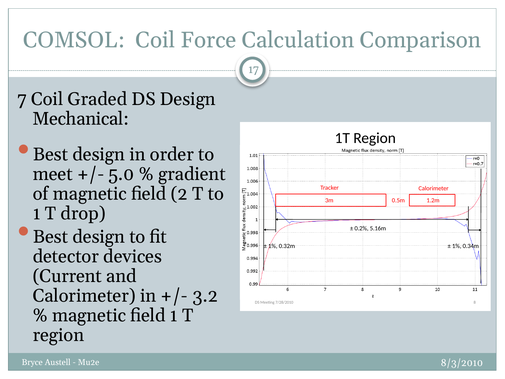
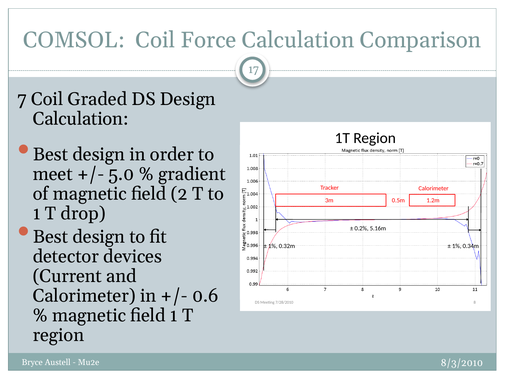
Mechanical at (81, 119): Mechanical -> Calculation
3.2: 3.2 -> 0.6
